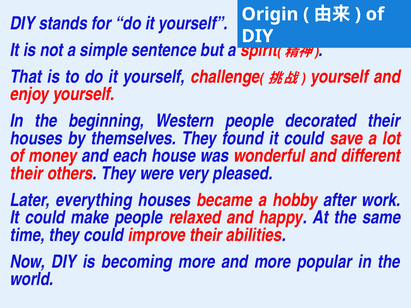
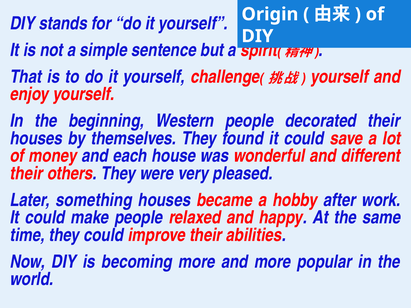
everything: everything -> something
